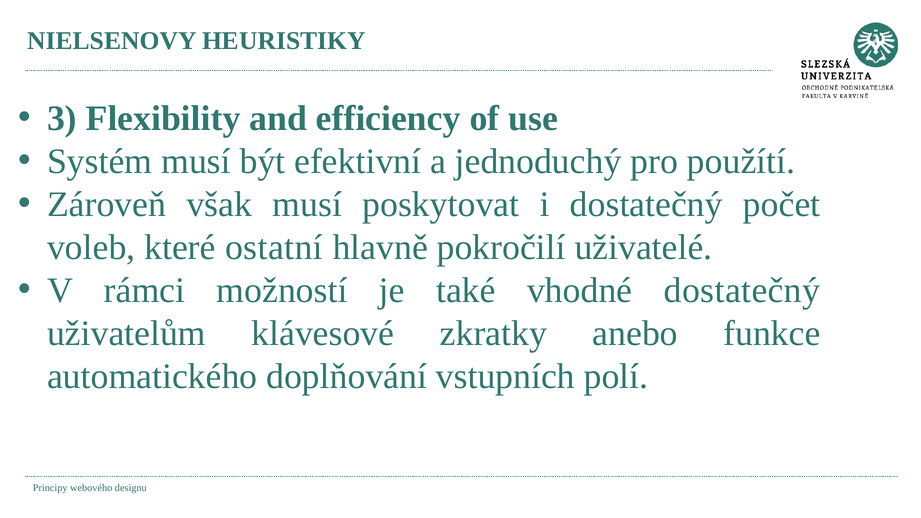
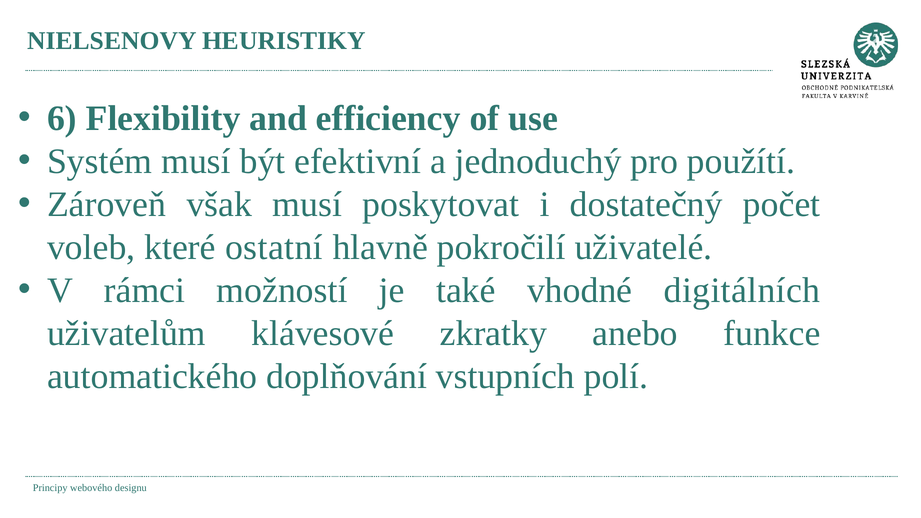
3: 3 -> 6
vhodné dostatečný: dostatečný -> digitálních
